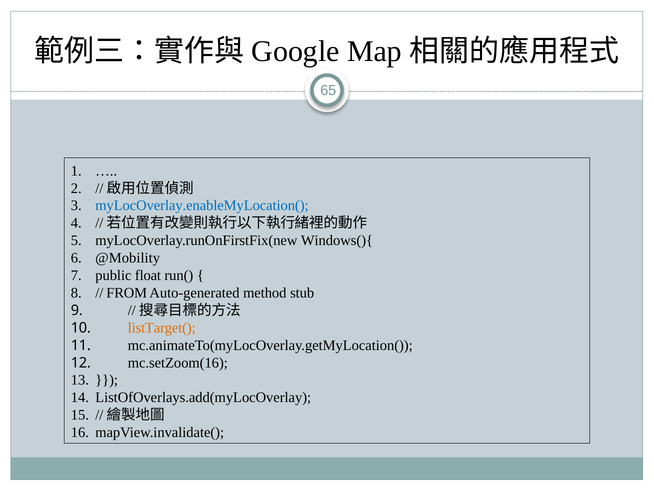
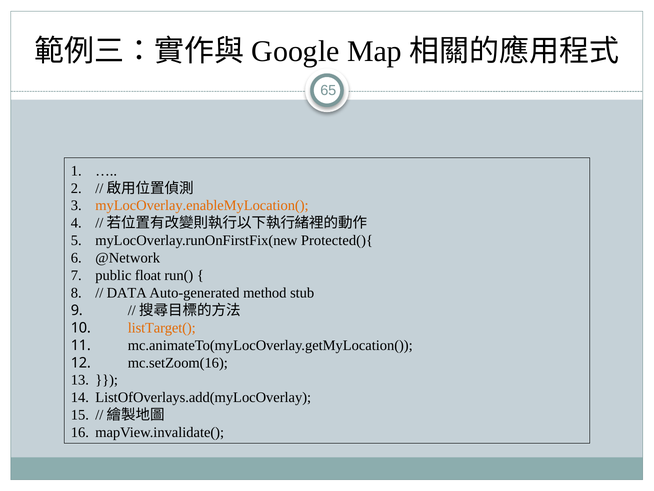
myLocOverlay.enableMyLocation( colour: blue -> orange
Windows(){: Windows(){ -> Protected(){
@Mobility: @Mobility -> @Network
FROM: FROM -> DATA
